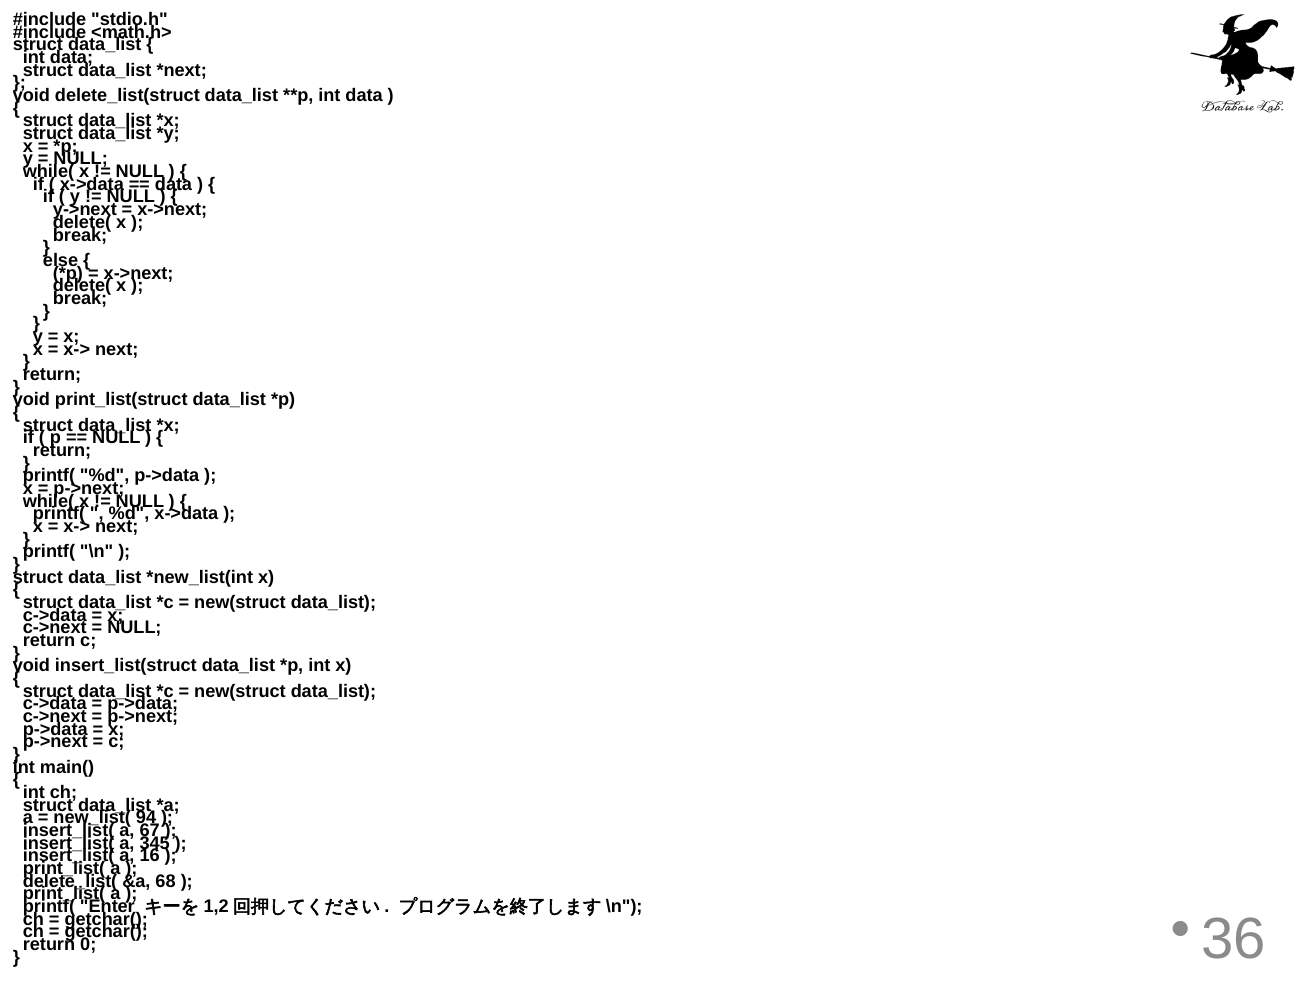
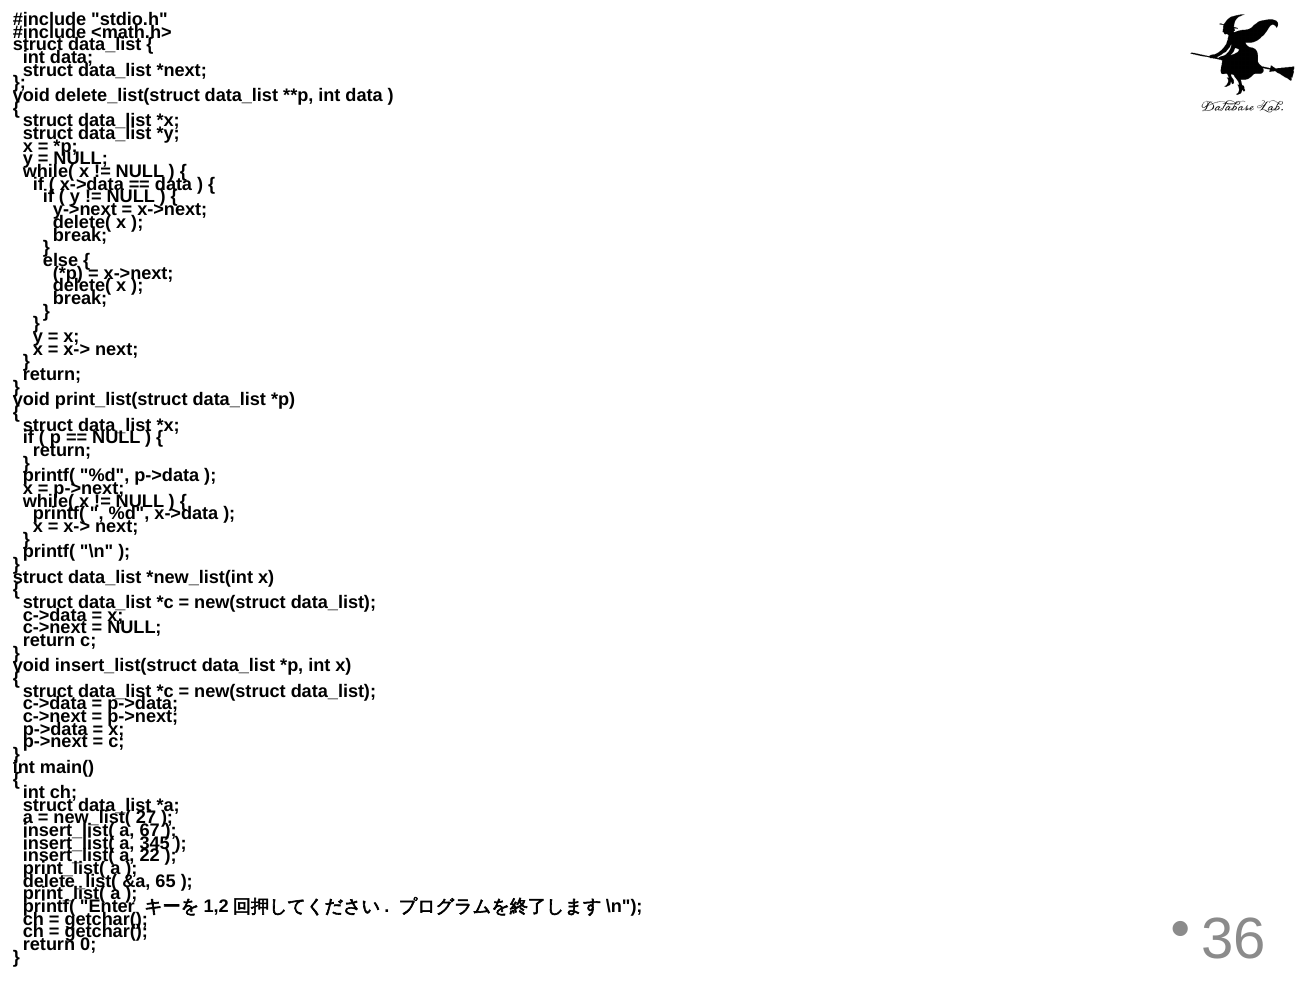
94: 94 -> 27
16: 16 -> 22
68: 68 -> 65
